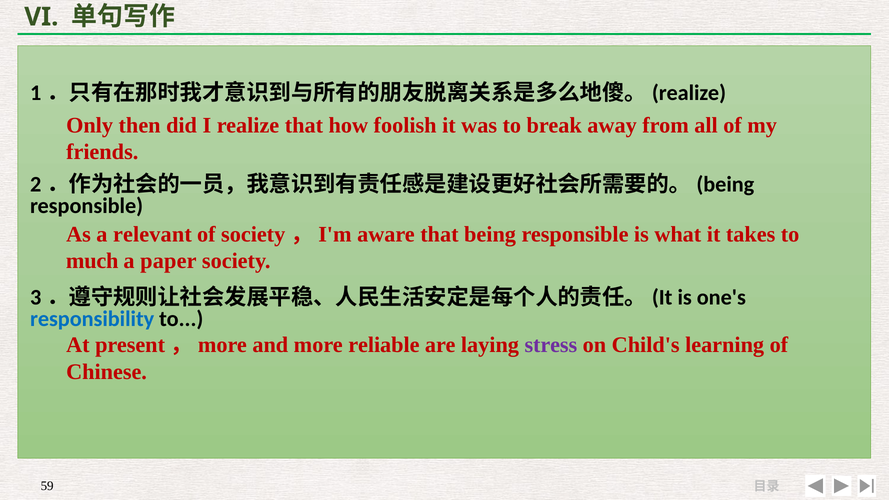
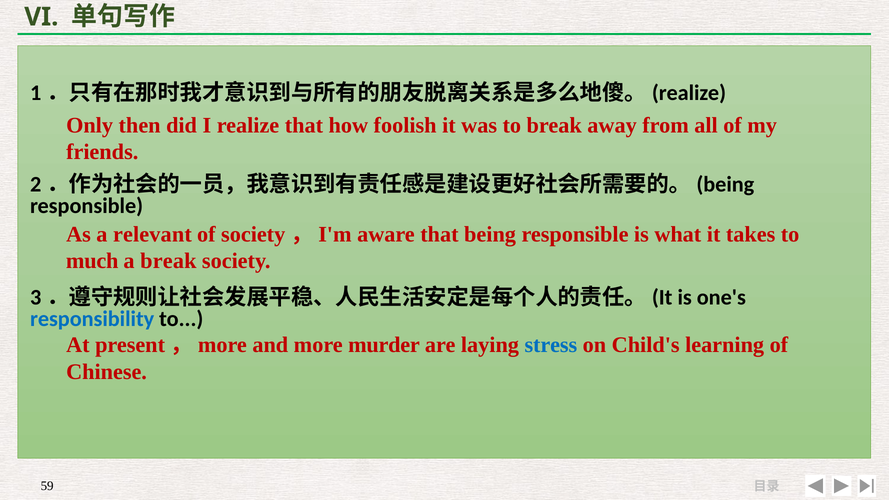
a paper: paper -> break
reliable: reliable -> murder
stress colour: purple -> blue
